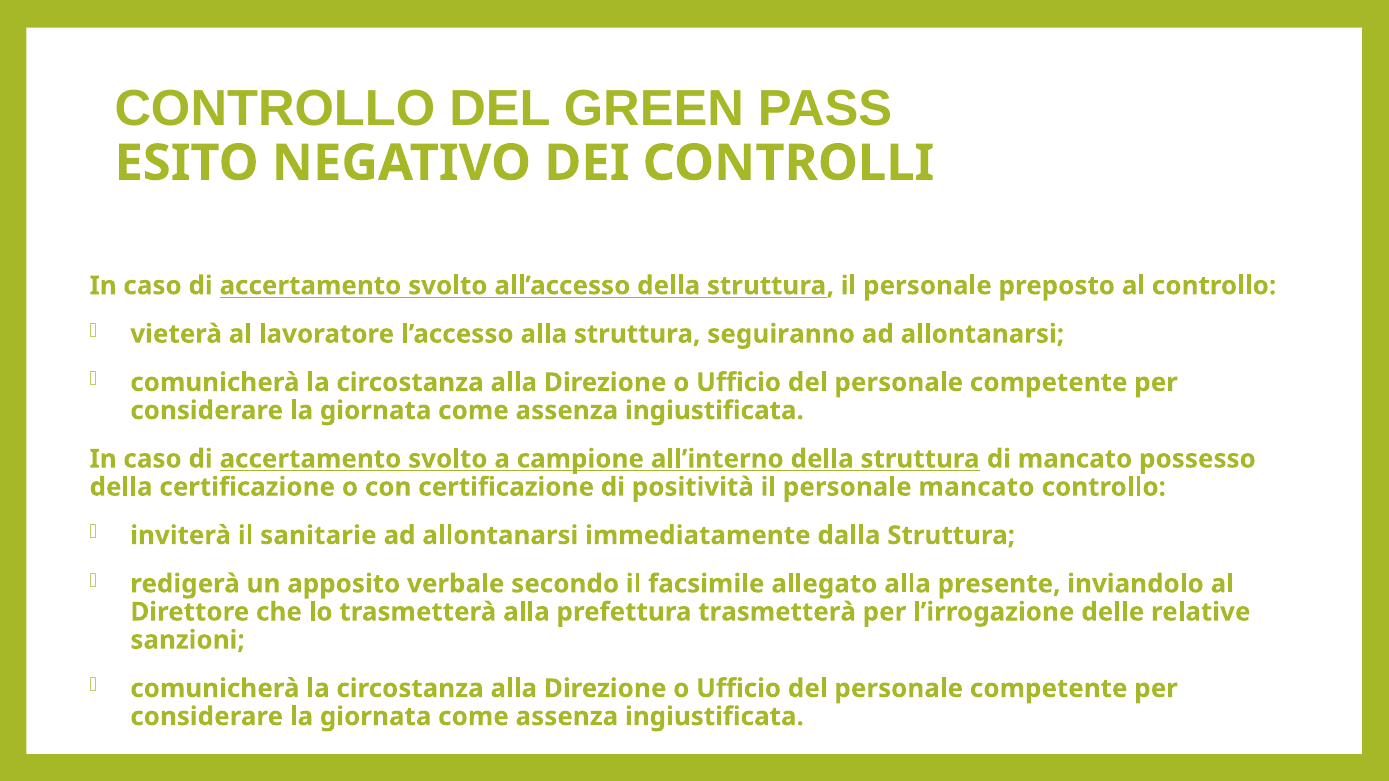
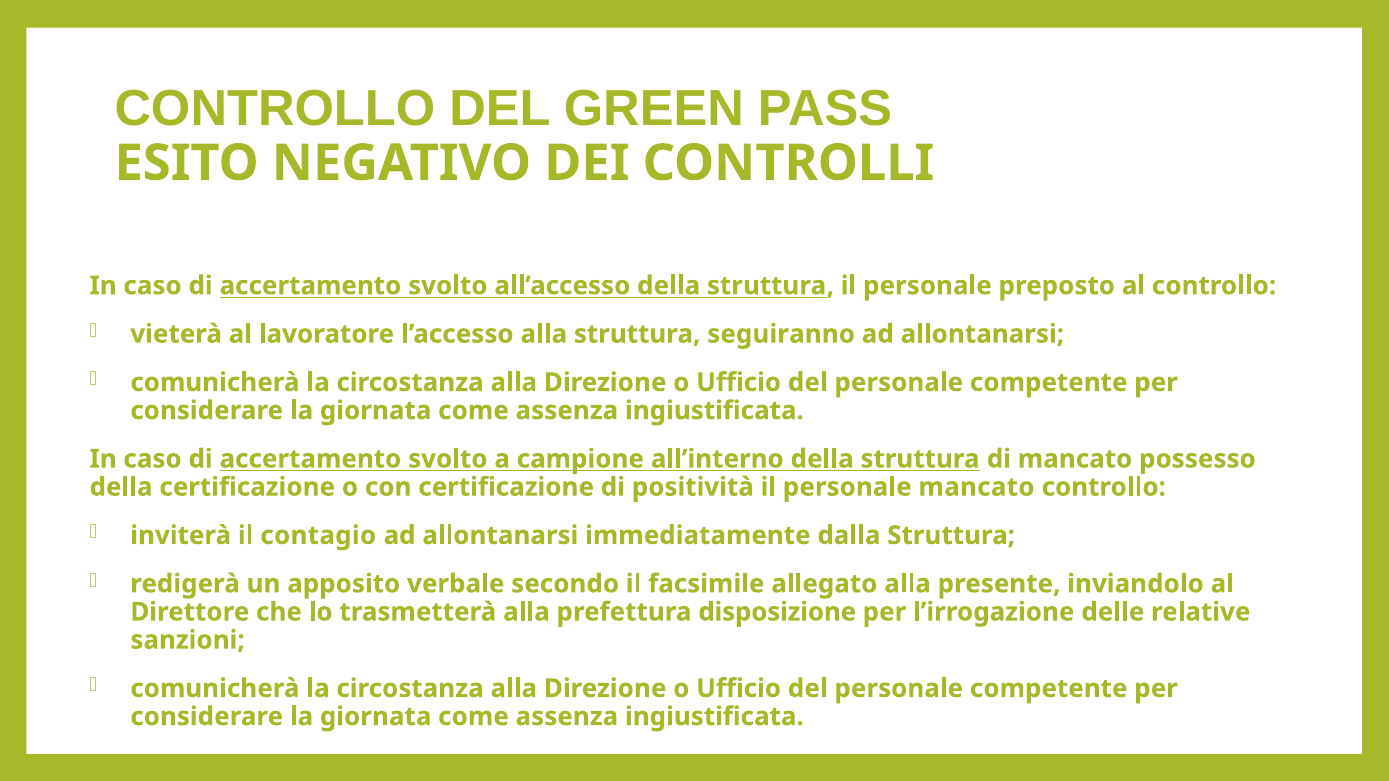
sanitarie: sanitarie -> contagio
prefettura trasmetterà: trasmetterà -> disposizione
